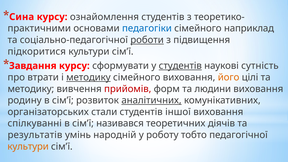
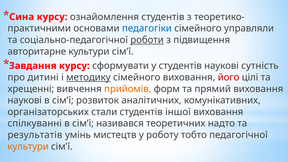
наприклад: наприклад -> управляли
підкоритися: підкоритися -> авторитарне
студентів at (180, 66) underline: present -> none
втрати: втрати -> дитині
його colour: orange -> red
методику at (31, 89): методику -> хрещенні
прийомів colour: red -> orange
людини: людини -> прямий
родину at (25, 100): родину -> наукові
аналітичних underline: present -> none
діячів: діячів -> надто
народній: народній -> мистецтв
